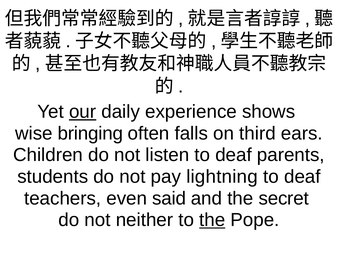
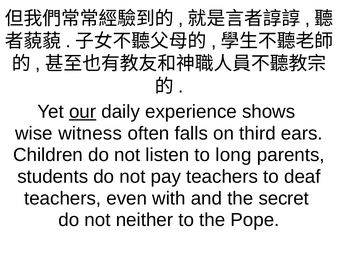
bringing: bringing -> witness
listen to deaf: deaf -> long
pay lightning: lightning -> teachers
said: said -> with
the at (212, 220) underline: present -> none
